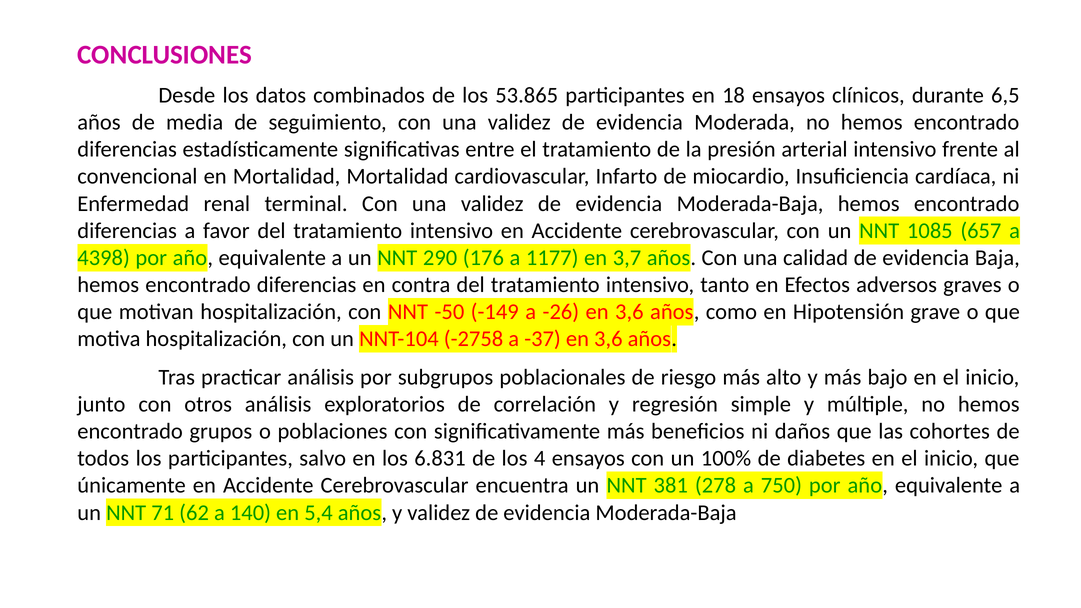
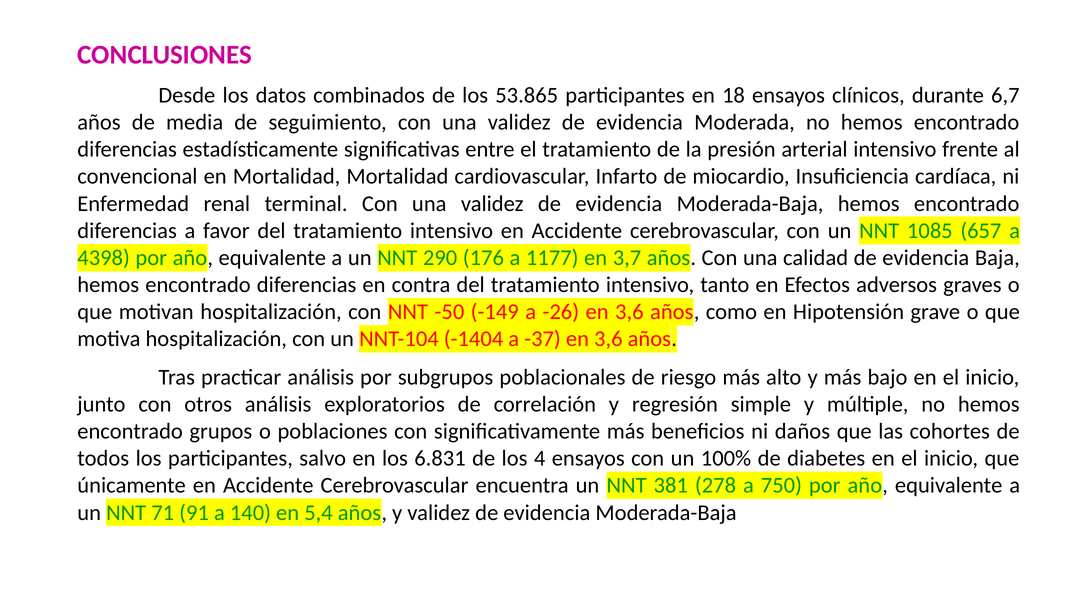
6,5: 6,5 -> 6,7
-2758: -2758 -> -1404
62: 62 -> 91
